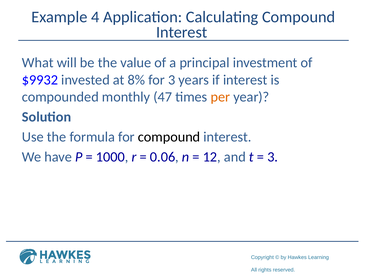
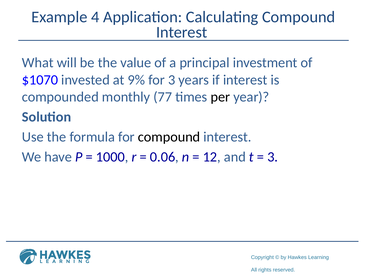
$9932: $9932 -> $1070
8%: 8% -> 9%
47: 47 -> 77
per colour: orange -> black
